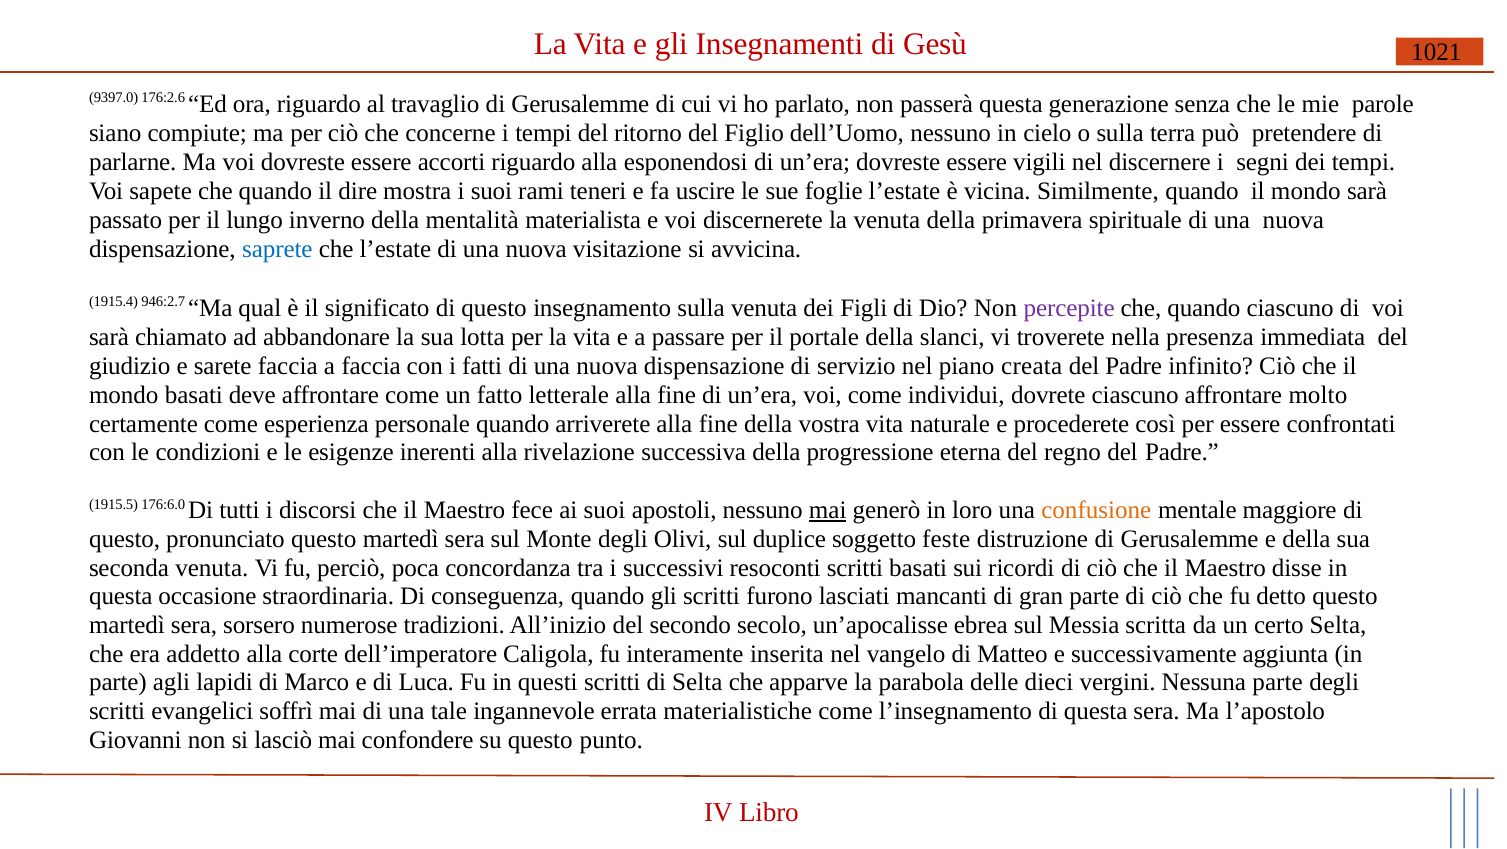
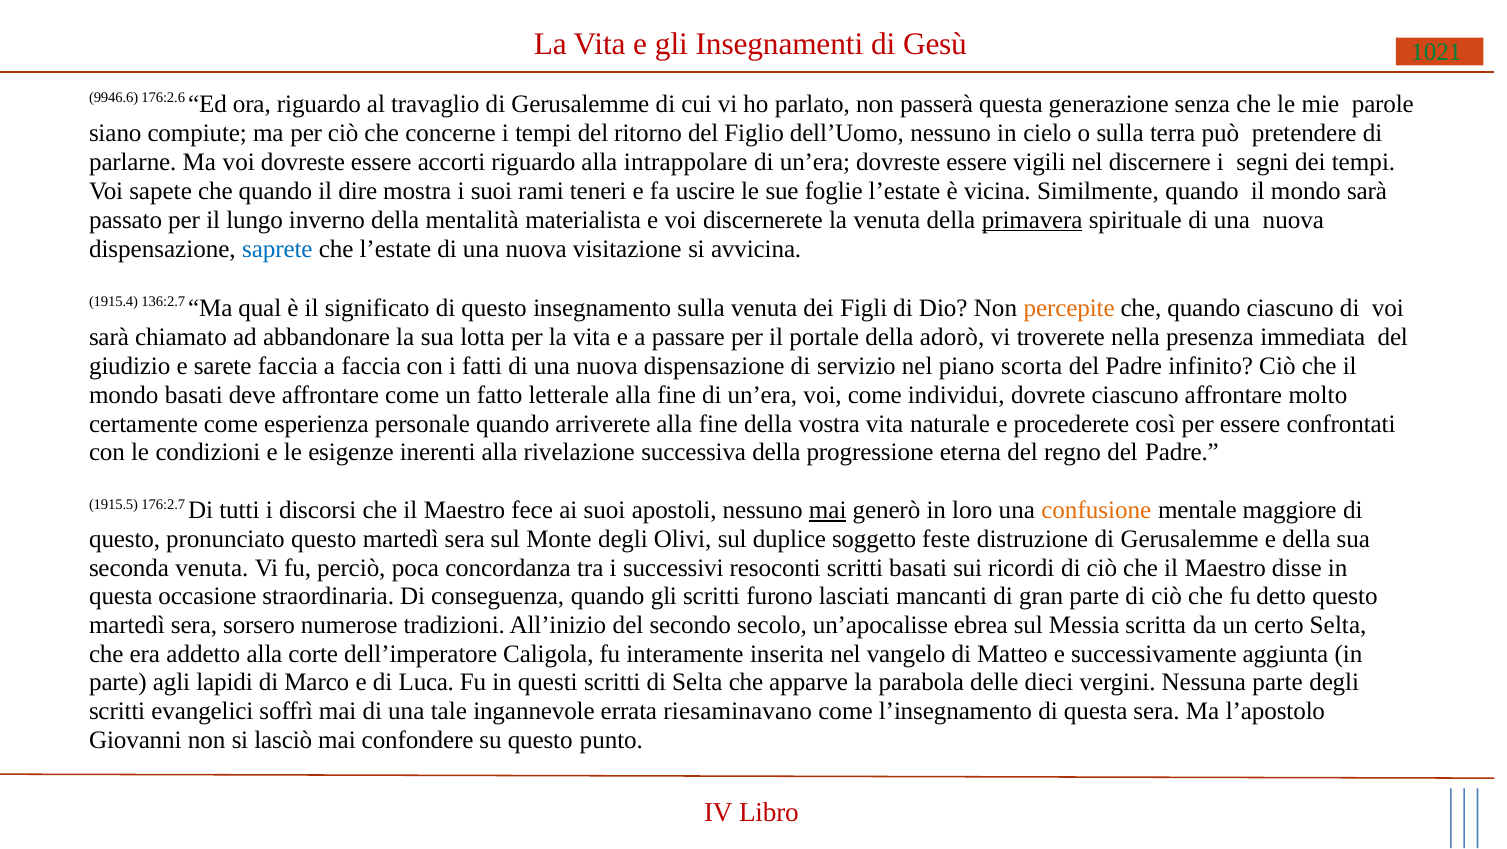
1021 colour: black -> green
9397.0: 9397.0 -> 9946.6
esponendosi: esponendosi -> intrappolare
primavera underline: none -> present
946:2.7: 946:2.7 -> 136:2.7
percepite colour: purple -> orange
slanci: slanci -> adorò
creata: creata -> scorta
176:6.0: 176:6.0 -> 176:2.7
materialistiche: materialistiche -> riesaminavano
